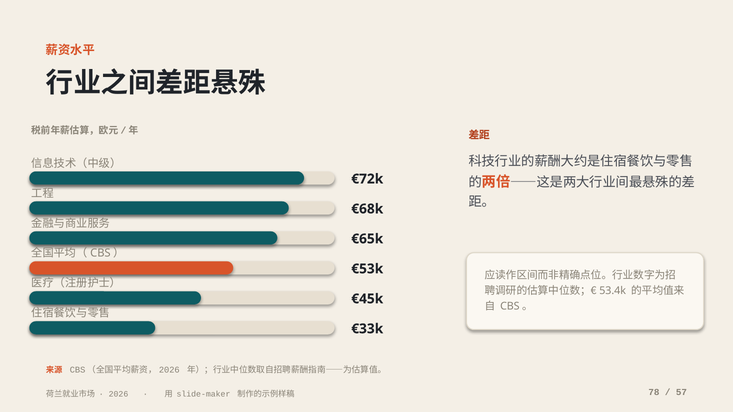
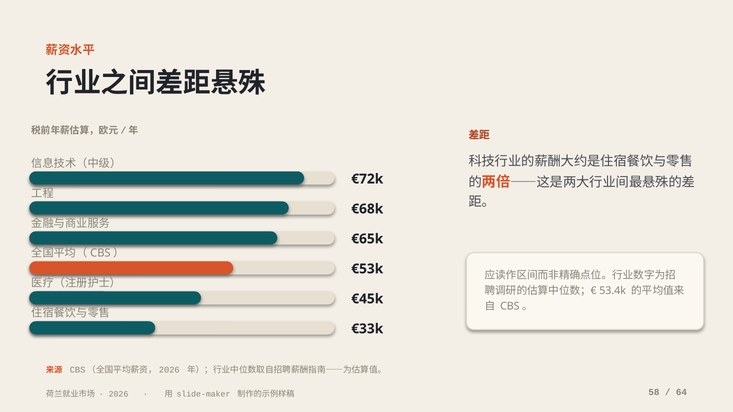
78: 78 -> 58
57: 57 -> 64
